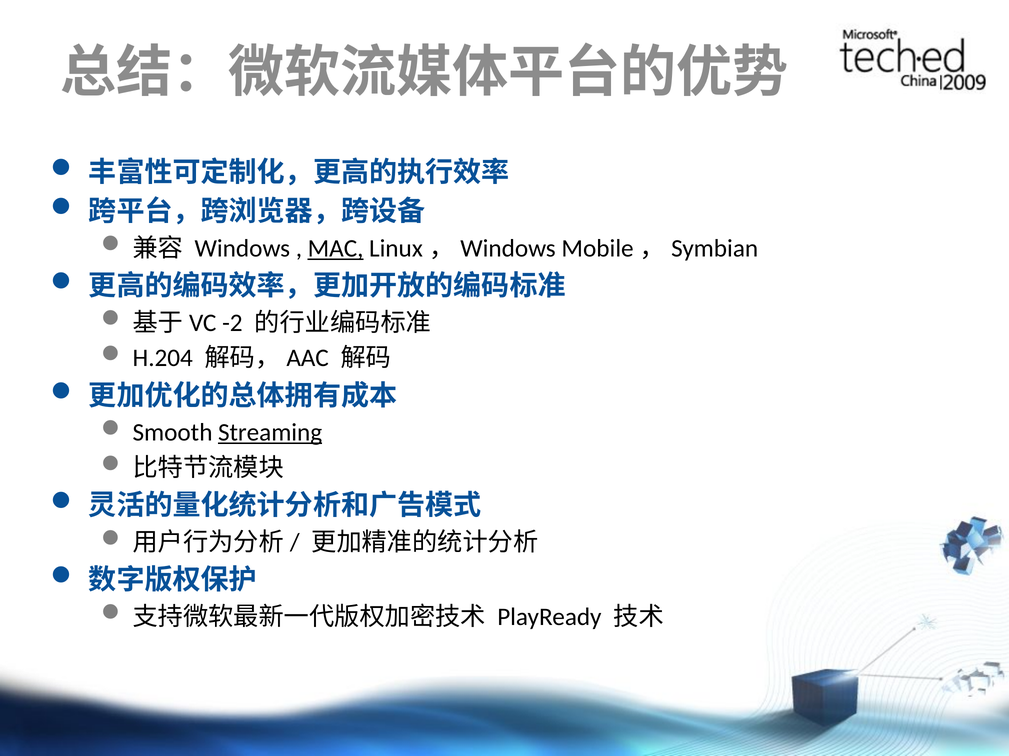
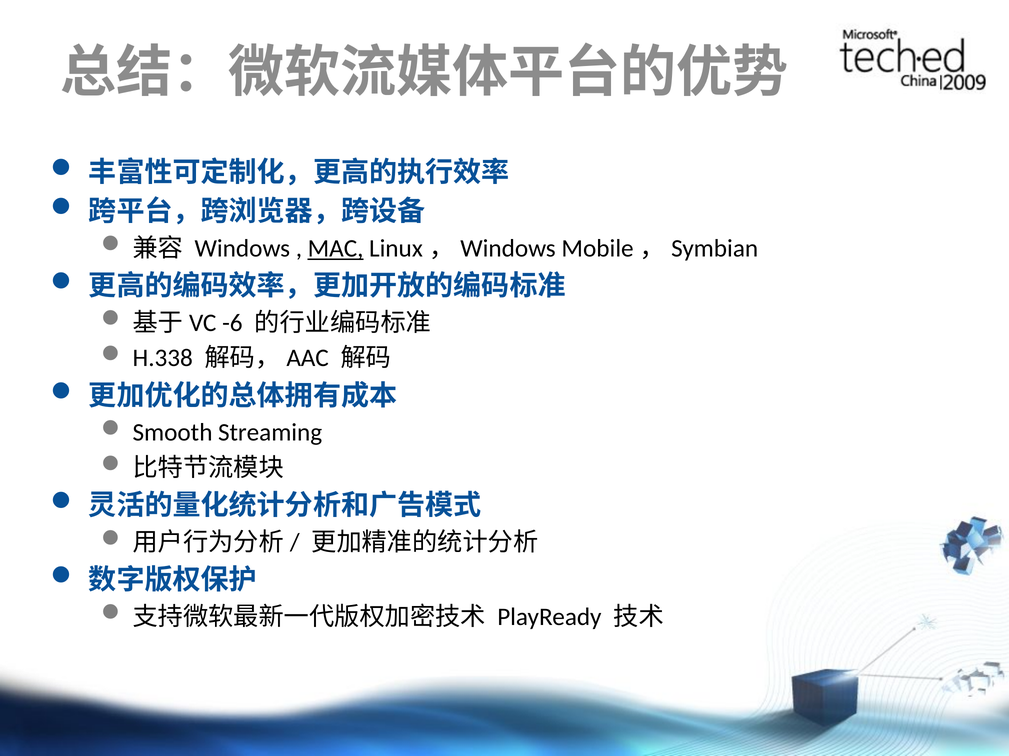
-2: -2 -> -6
H.204: H.204 -> H.338
Streaming underline: present -> none
